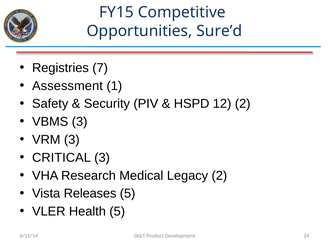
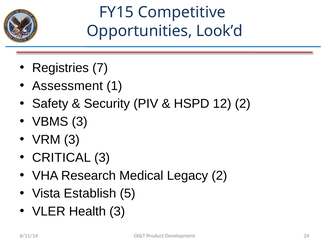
Sure’d: Sure’d -> Look’d
Releases: Releases -> Establish
Health 5: 5 -> 3
